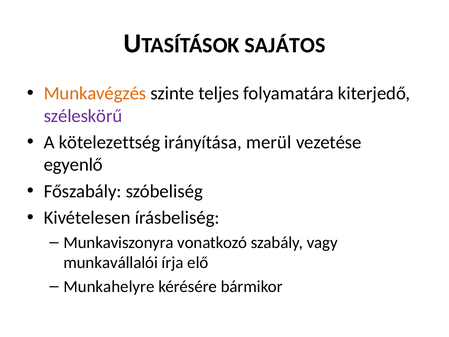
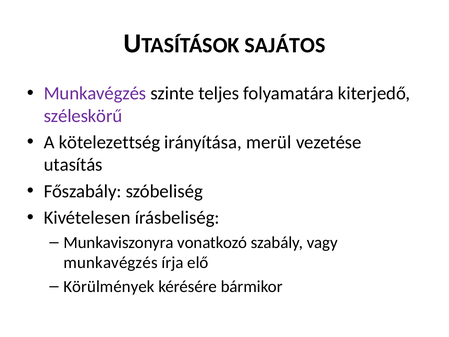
Munkavégzés at (95, 93) colour: orange -> purple
egyenlő: egyenlő -> utasítás
munkavállalói at (111, 263): munkavállalói -> munkavégzés
Munkahelyre: Munkahelyre -> Körülmények
